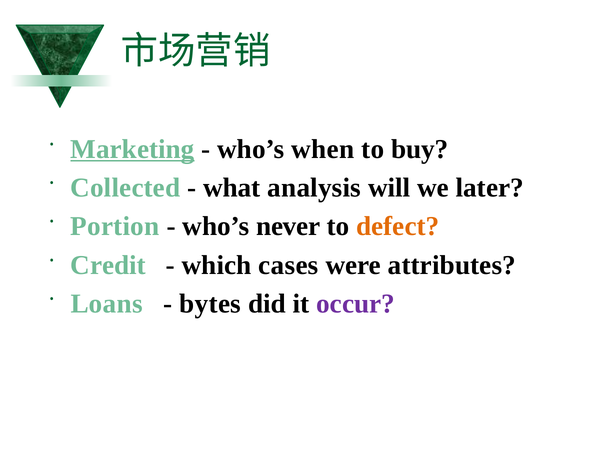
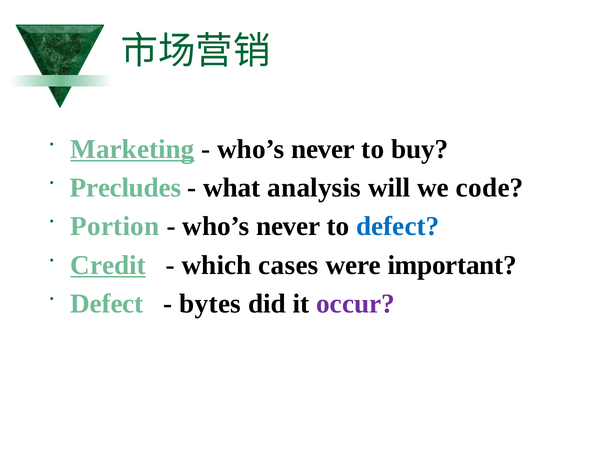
when at (323, 149): when -> never
Collected: Collected -> Precludes
later: later -> code
defect at (398, 226) colour: orange -> blue
Credit underline: none -> present
attributes: attributes -> important
Loans at (107, 304): Loans -> Defect
